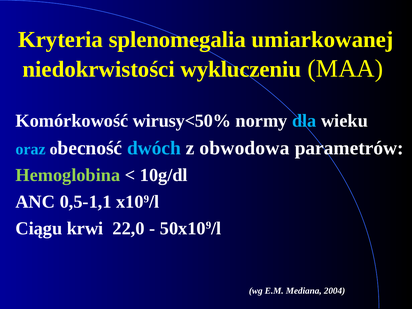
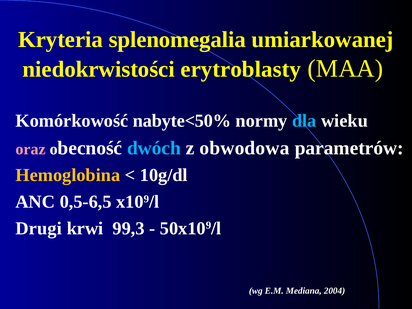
wykluczeniu: wykluczeniu -> erytroblasty
wirusy<50%: wirusy<50% -> nabyte<50%
oraz colour: light blue -> pink
Hemoglobina colour: light green -> yellow
0,5-1,1: 0,5-1,1 -> 0,5-6,5
Ciągu: Ciągu -> Drugi
22,0: 22,0 -> 99,3
